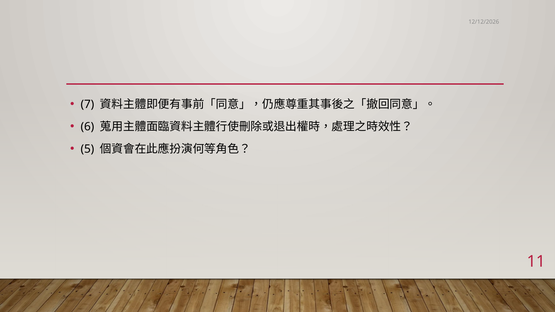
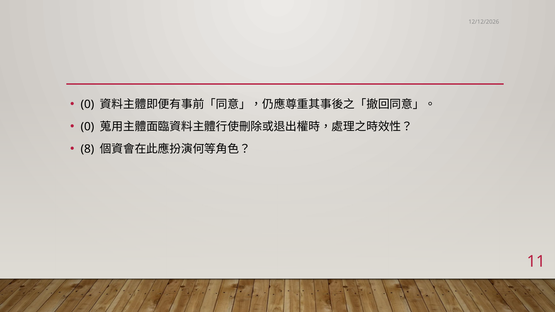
7 at (87, 104): 7 -> 0
6 at (87, 127): 6 -> 0
5: 5 -> 8
